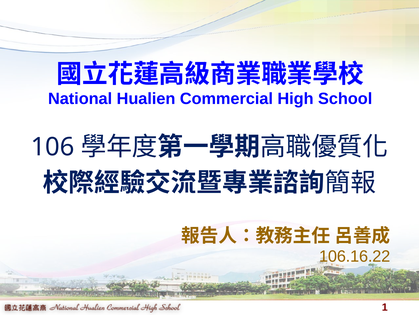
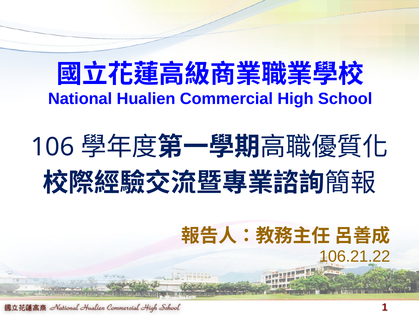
106.16.22: 106.16.22 -> 106.21.22
